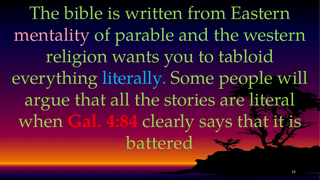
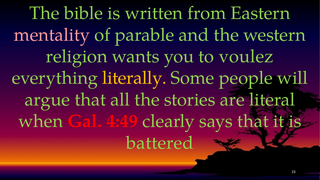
tabloid: tabloid -> voulez
literally colour: light blue -> yellow
4:84: 4:84 -> 4:49
